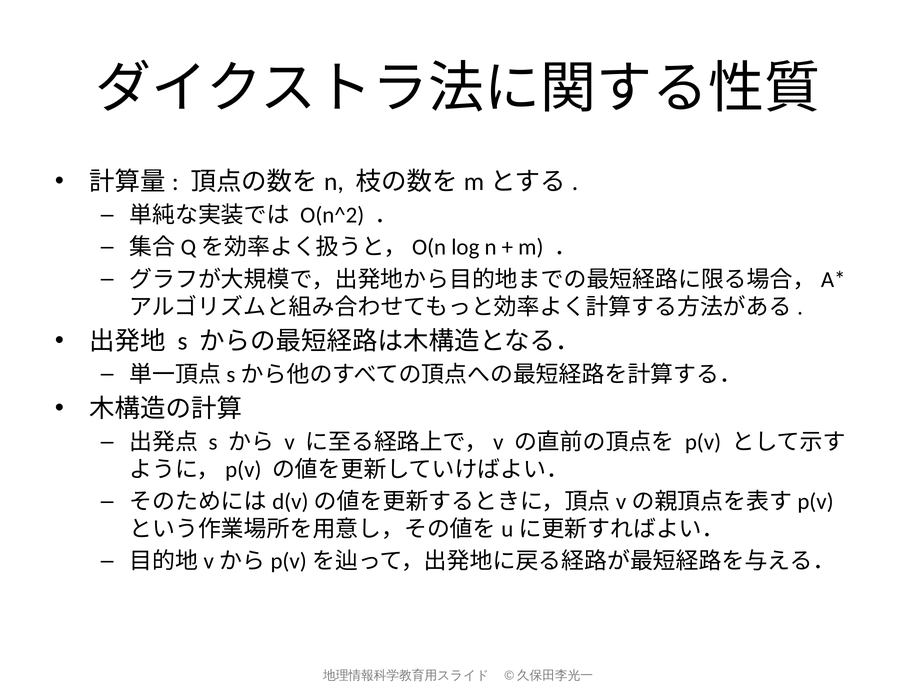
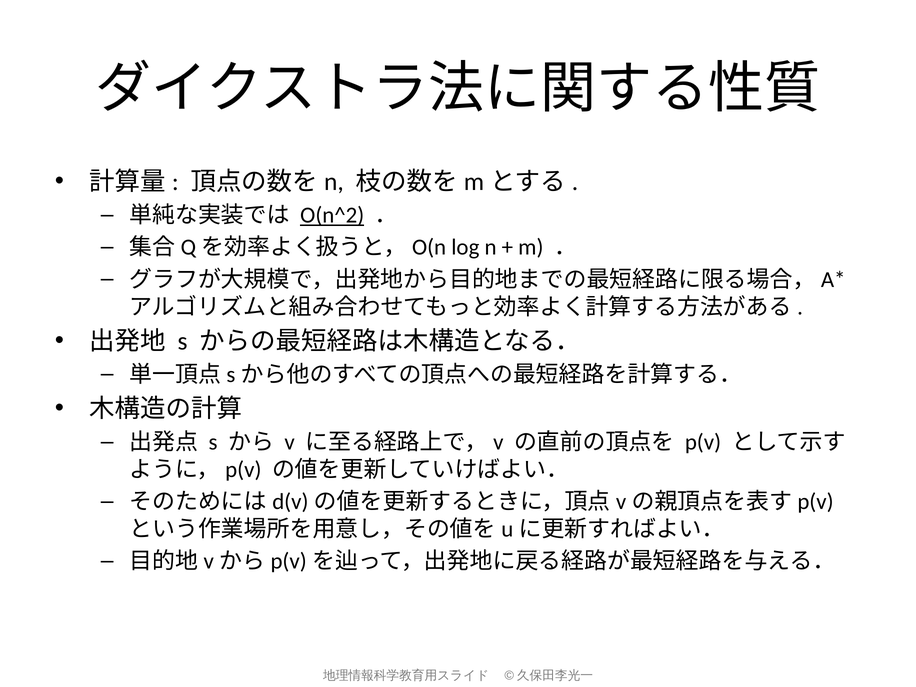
O(n^2 underline: none -> present
